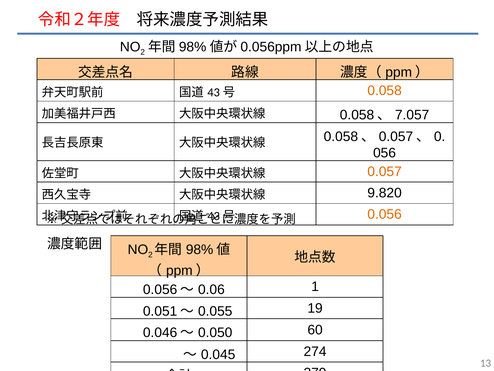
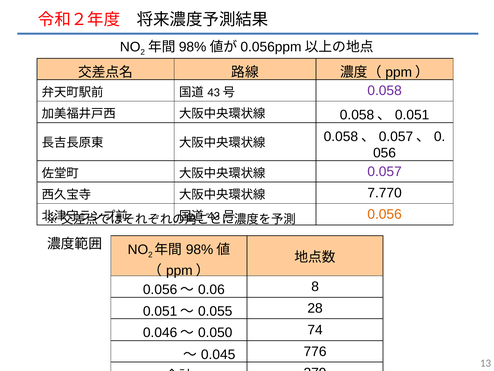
0.058 colour: orange -> purple
7.057: 7.057 -> 0.051
0.057 colour: orange -> purple
9.820: 9.820 -> 7.770
1: 1 -> 8
19: 19 -> 28
60: 60 -> 74
274: 274 -> 776
